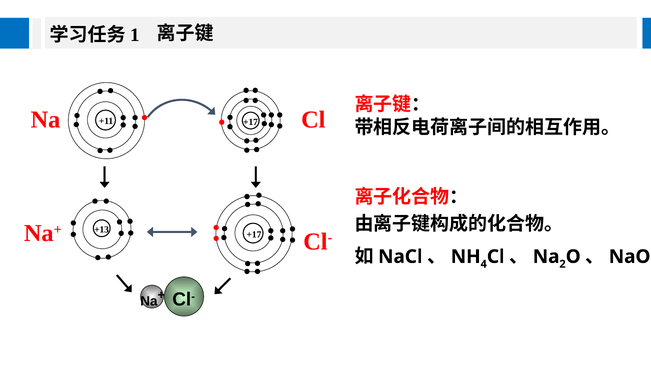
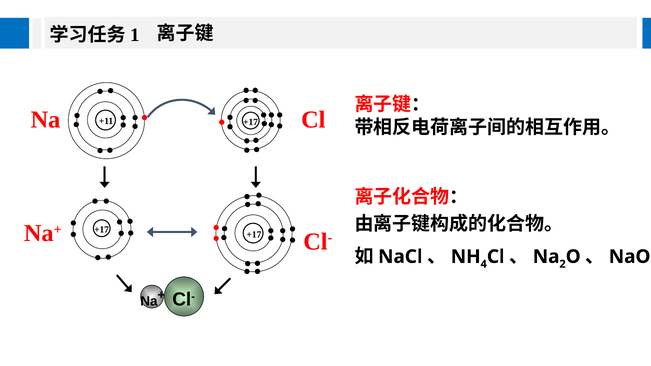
+13 at (102, 230): +13 -> +17
